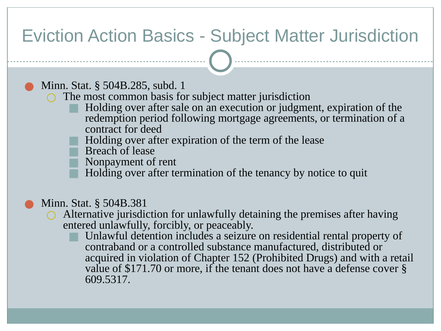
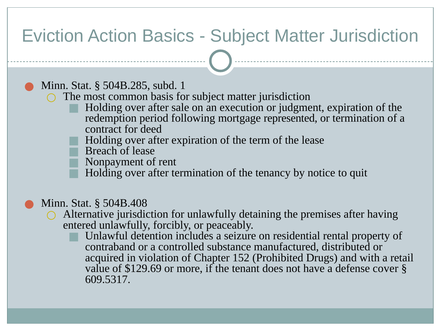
agreements: agreements -> represented
504B.381: 504B.381 -> 504B.408
$171.70: $171.70 -> $129.69
